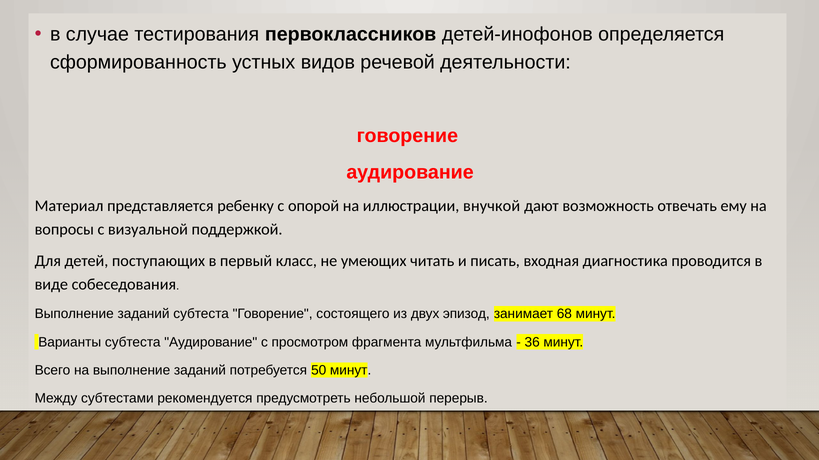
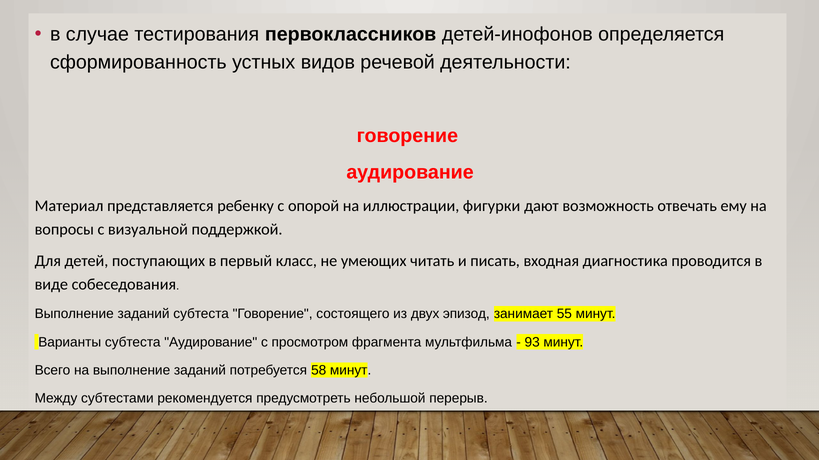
внучкой: внучкой -> фигурки
68: 68 -> 55
36: 36 -> 93
50: 50 -> 58
